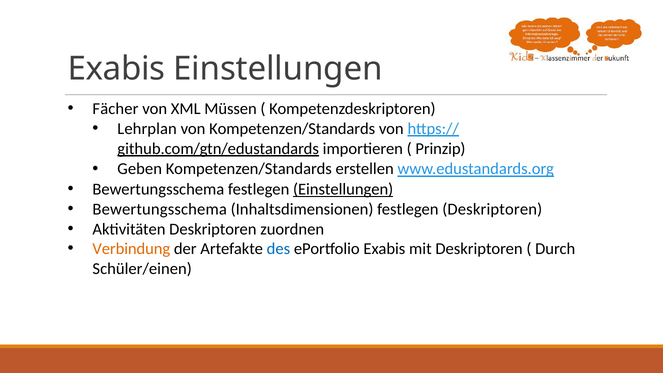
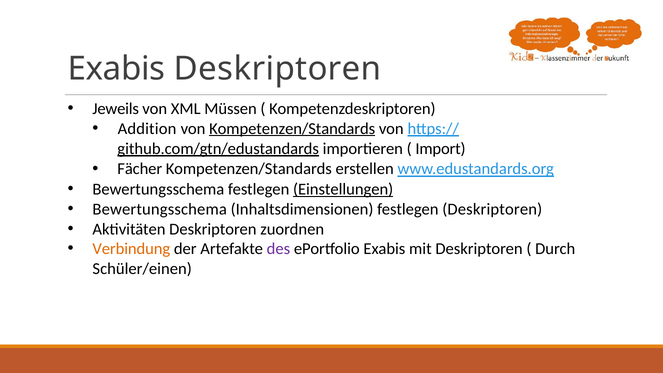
Exabis Einstellungen: Einstellungen -> Deskriptoren
Fächer: Fächer -> Jeweils
Lehrplan: Lehrplan -> Addition
Kompetenzen/Standards at (292, 129) underline: none -> present
Prinzip: Prinzip -> Import
Geben: Geben -> Fächer
des colour: blue -> purple
